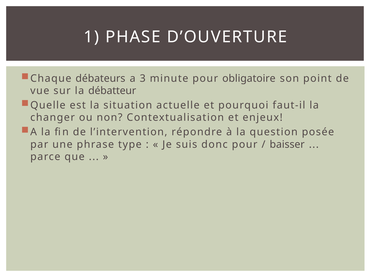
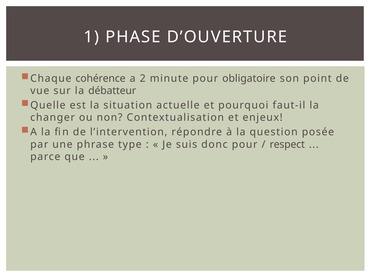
débateurs: débateurs -> cohérence
3: 3 -> 2
baisser: baisser -> respect
